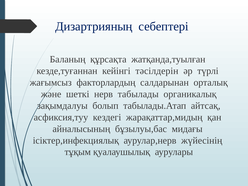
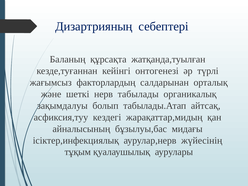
тәсілдерін: тәсілдерін -> онтогенезі
